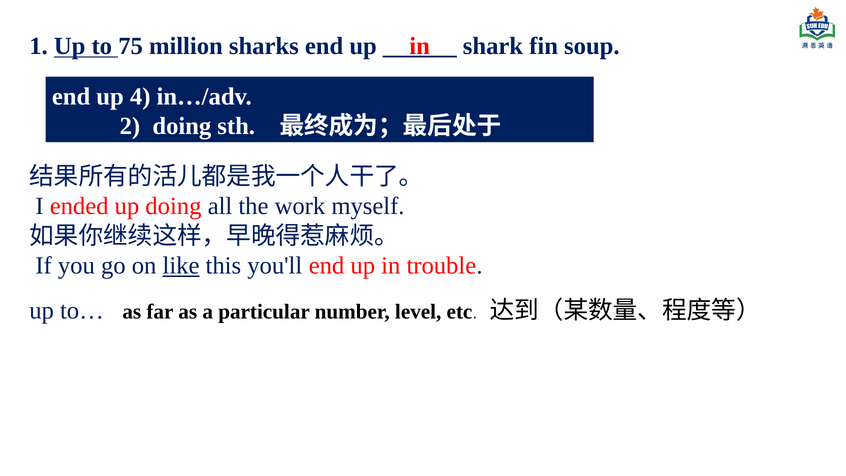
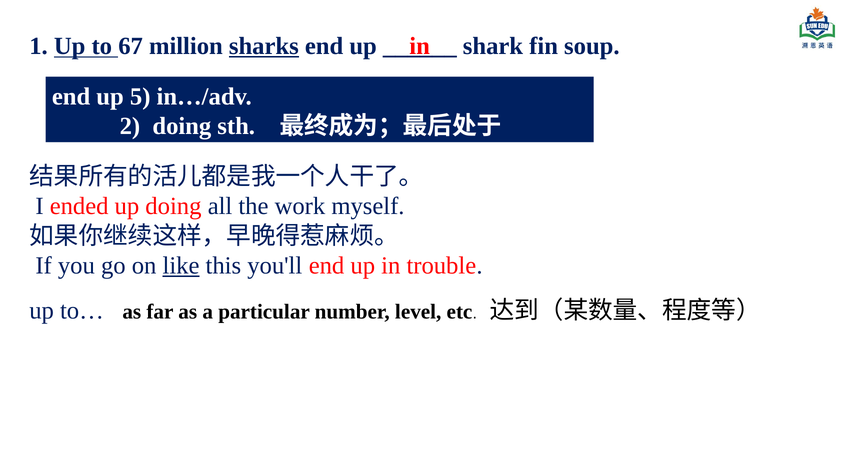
75: 75 -> 67
sharks underline: none -> present
4: 4 -> 5
